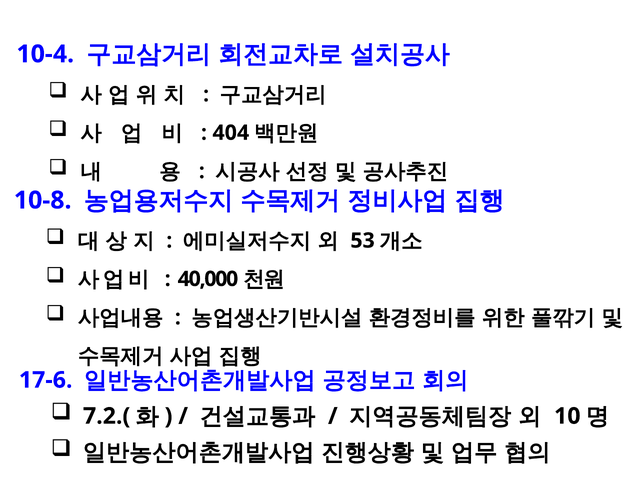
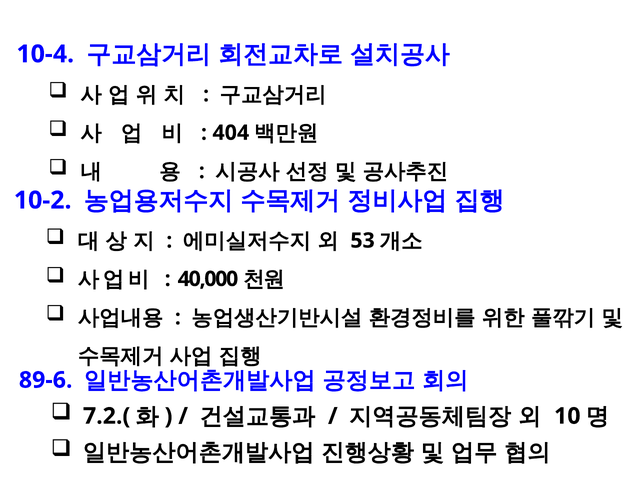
10-8: 10-8 -> 10-2
17-6: 17-6 -> 89-6
